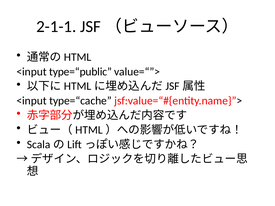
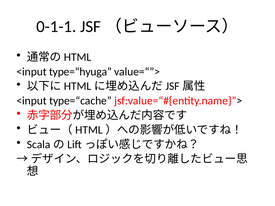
2-1-1: 2-1-1 -> 0-1-1
type=“public: type=“public -> type=“hyuga
